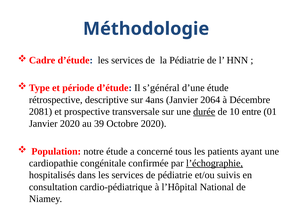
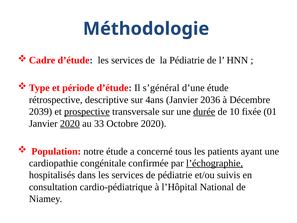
2064: 2064 -> 2036
2081: 2081 -> 2039
prospective underline: none -> present
entre: entre -> fixée
2020 at (70, 123) underline: none -> present
39: 39 -> 33
